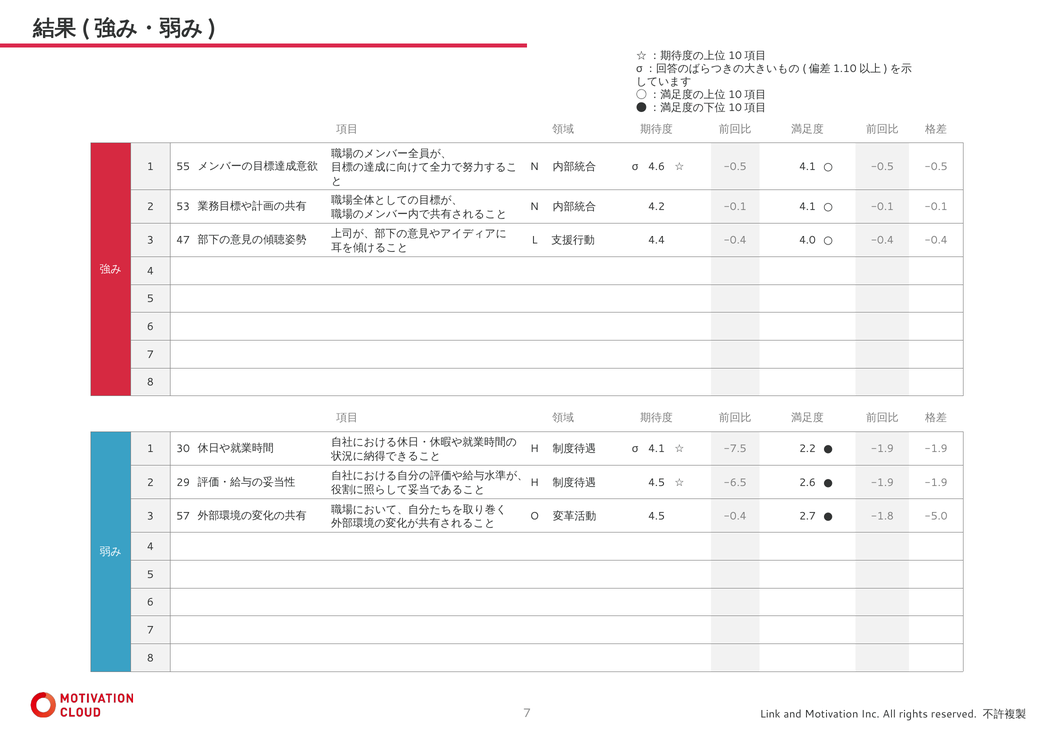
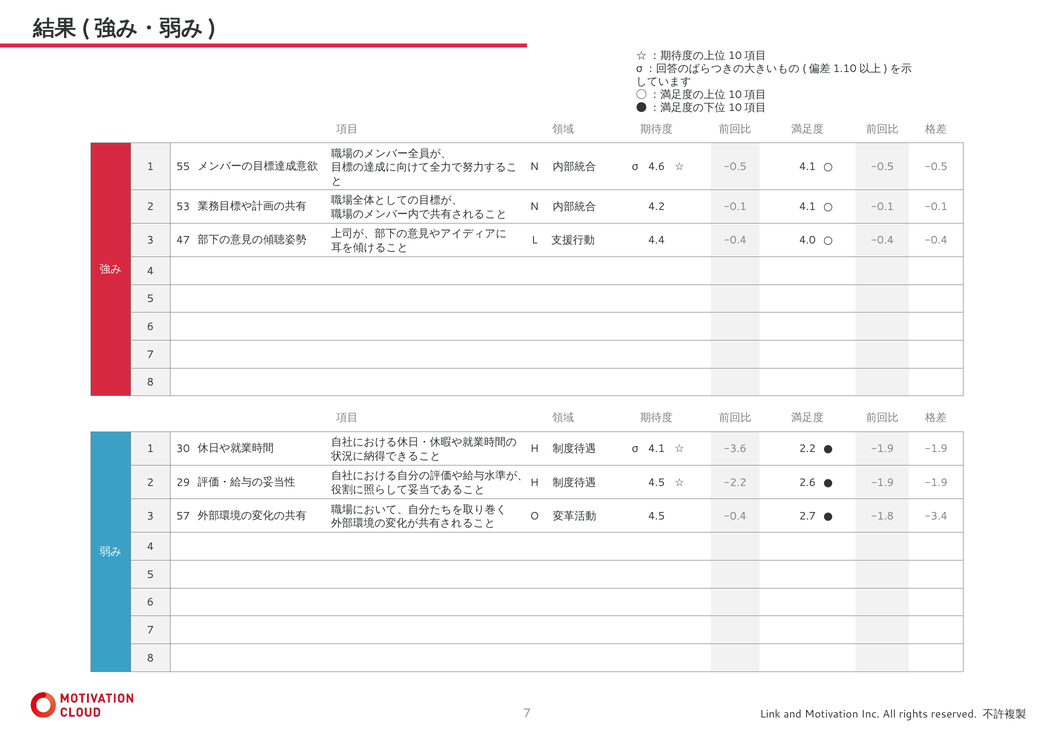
-7.5: -7.5 -> -3.6
-6.5: -6.5 -> -2.2
-5.0: -5.0 -> -3.4
